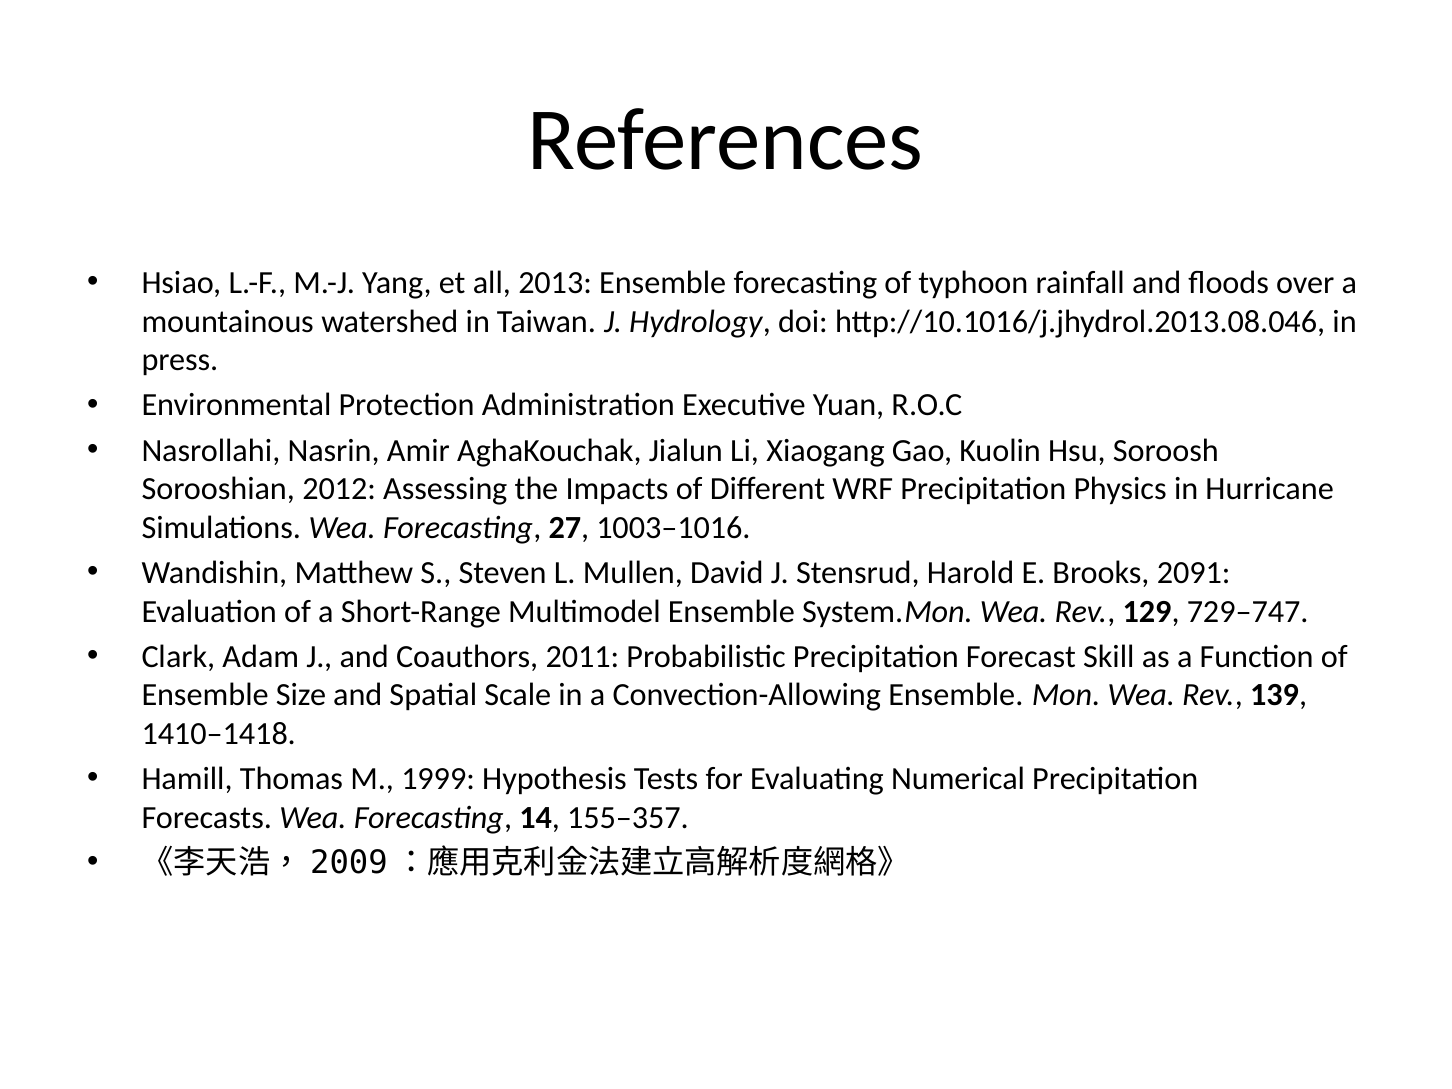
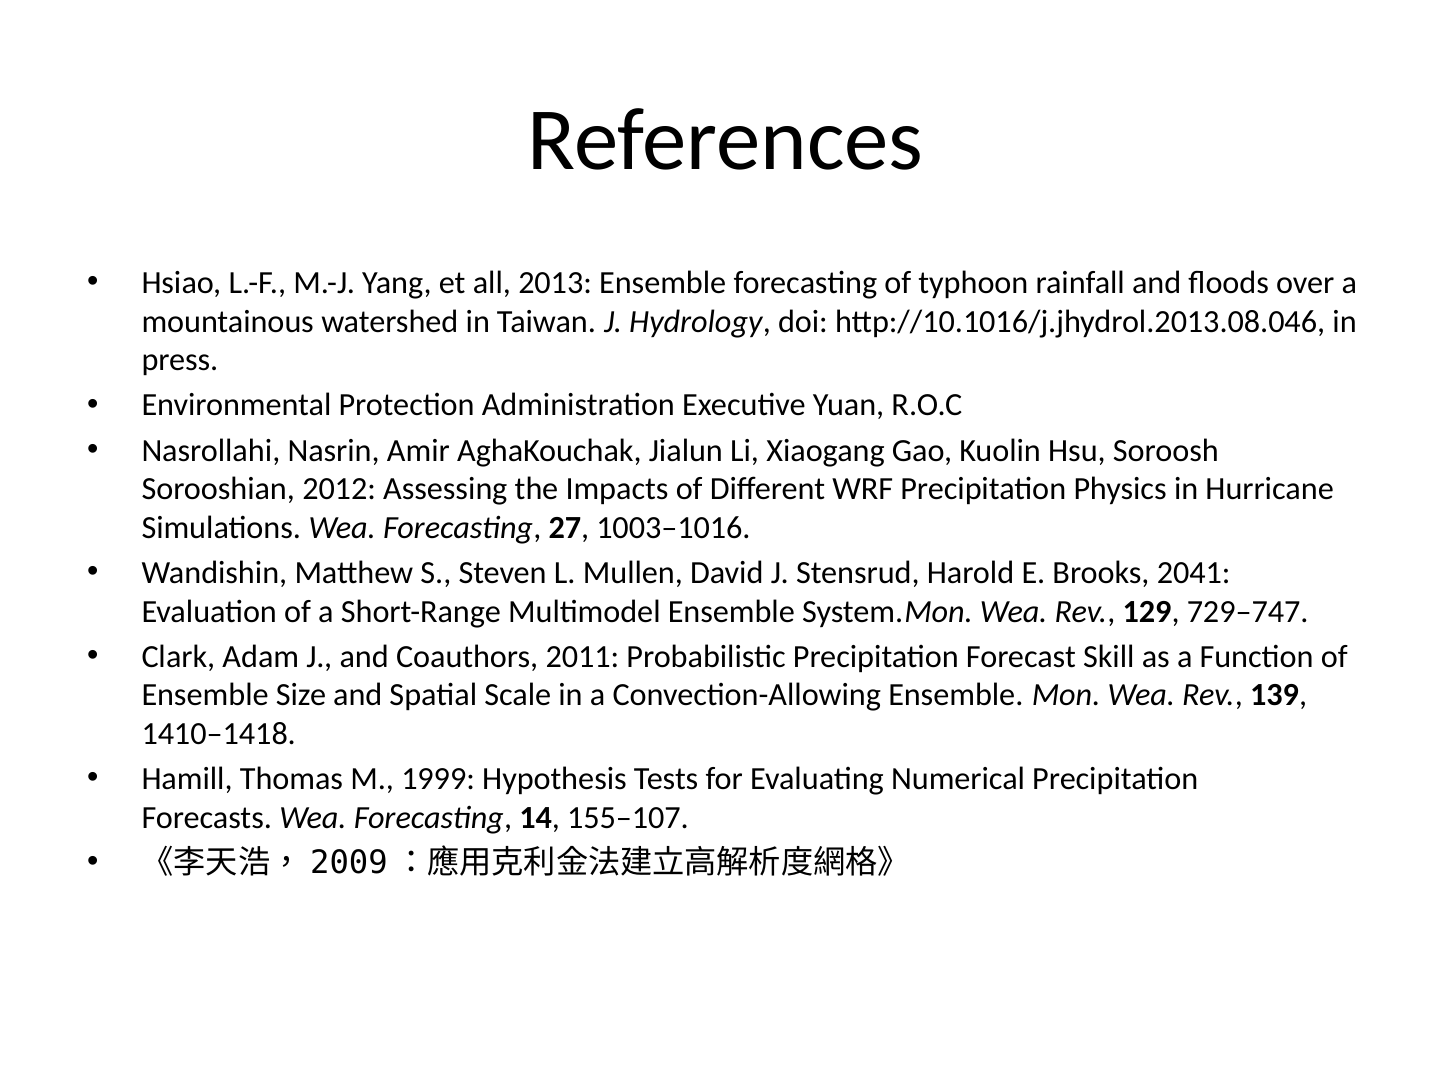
2091: 2091 -> 2041
155–357: 155–357 -> 155–107
